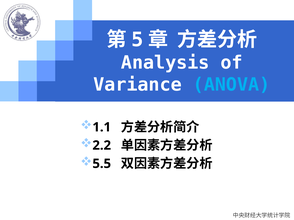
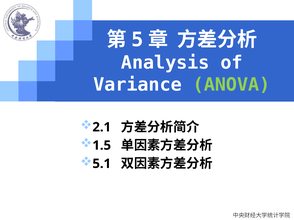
ANOVA colour: light blue -> light green
1.1: 1.1 -> 2.1
2.2: 2.2 -> 1.5
5.5: 5.5 -> 5.1
